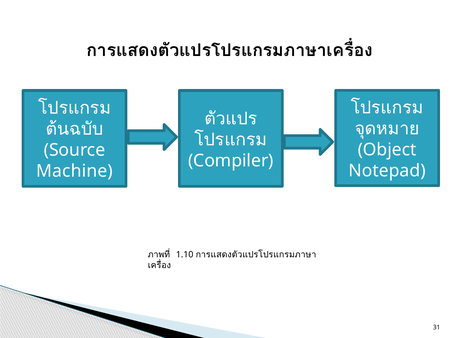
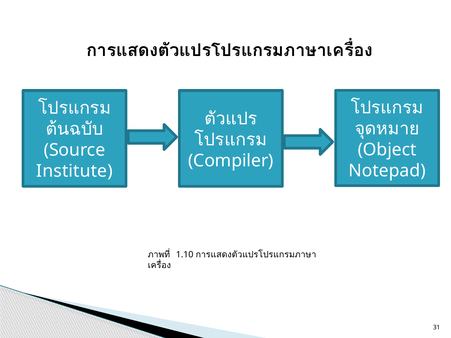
Machine: Machine -> Institute
